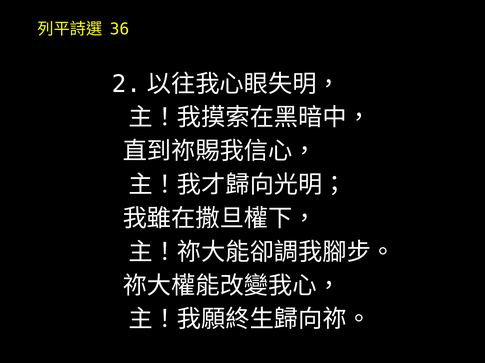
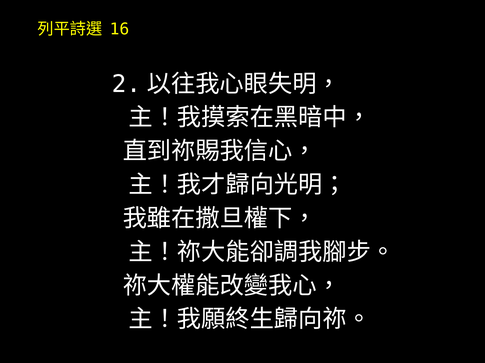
36: 36 -> 16
